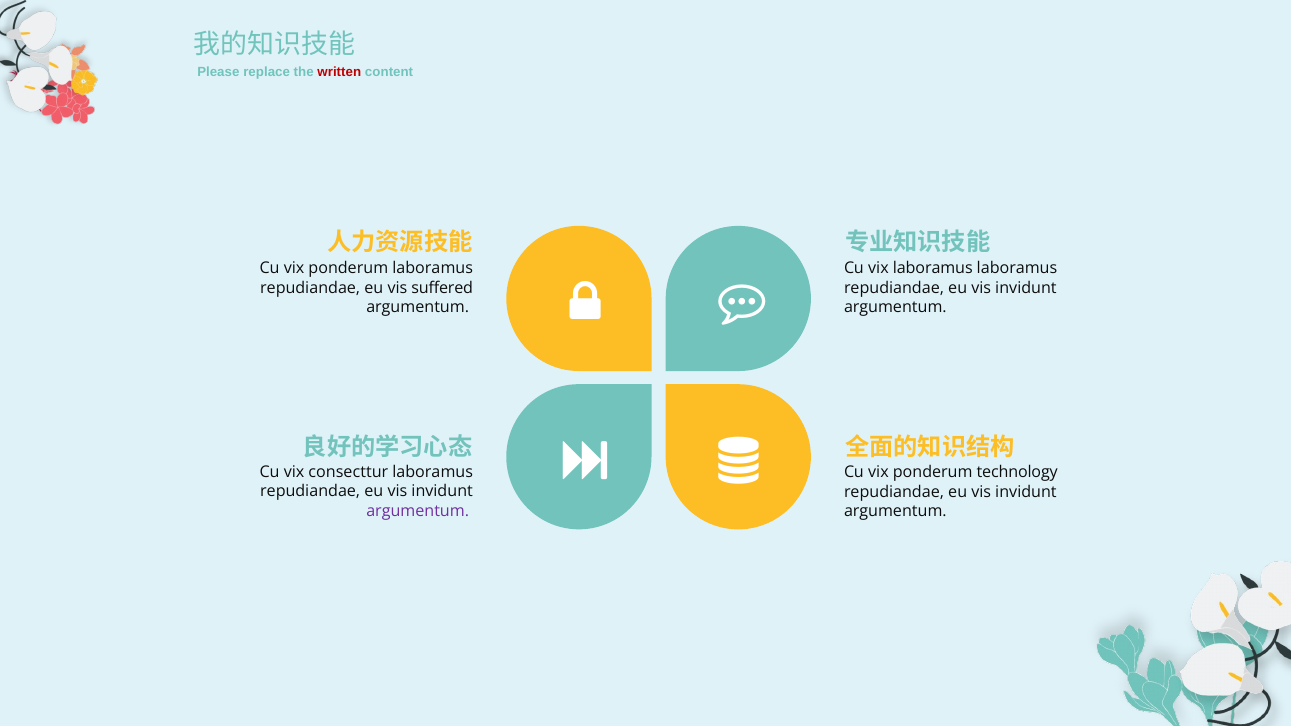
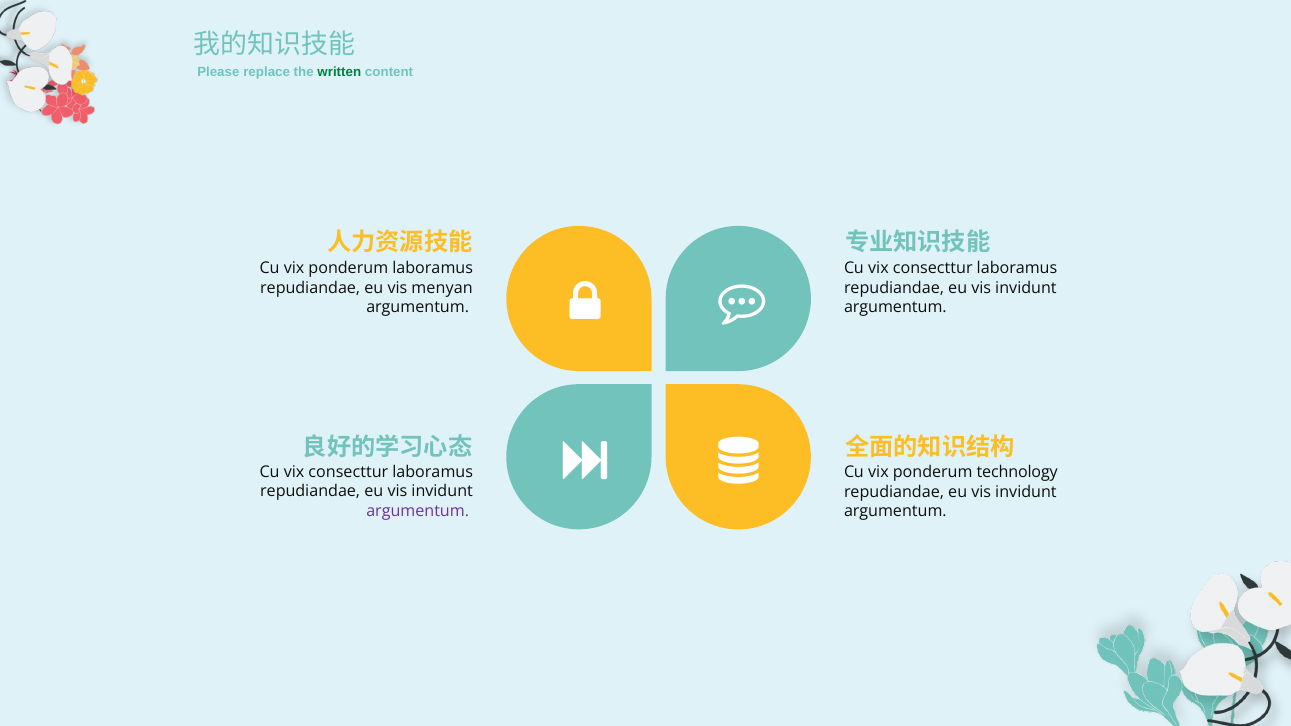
written colour: red -> green
laboramus at (933, 269): laboramus -> consecttur
suffered: suffered -> menyan
